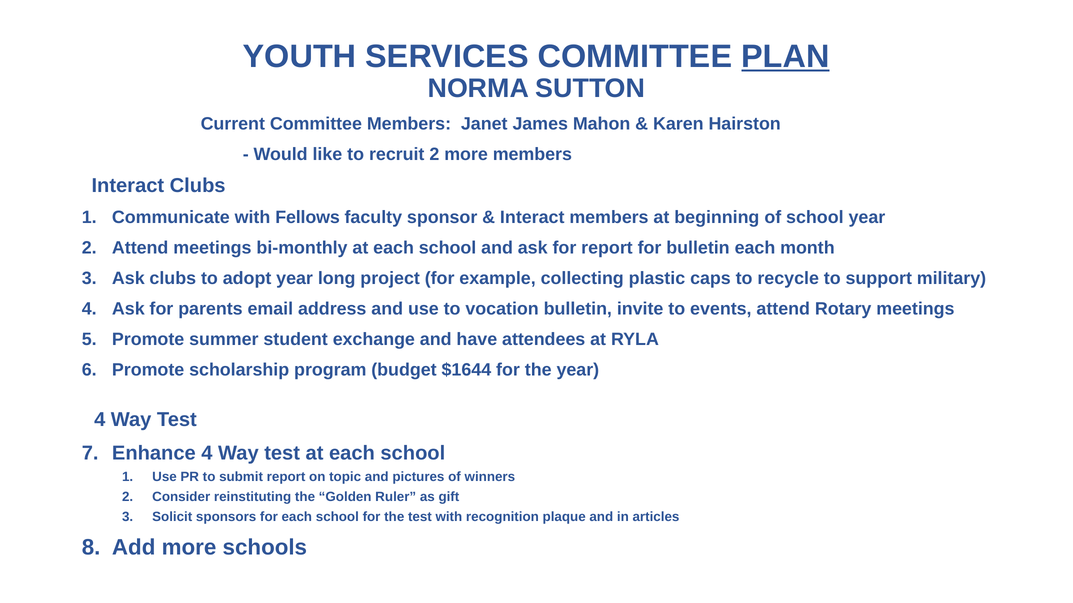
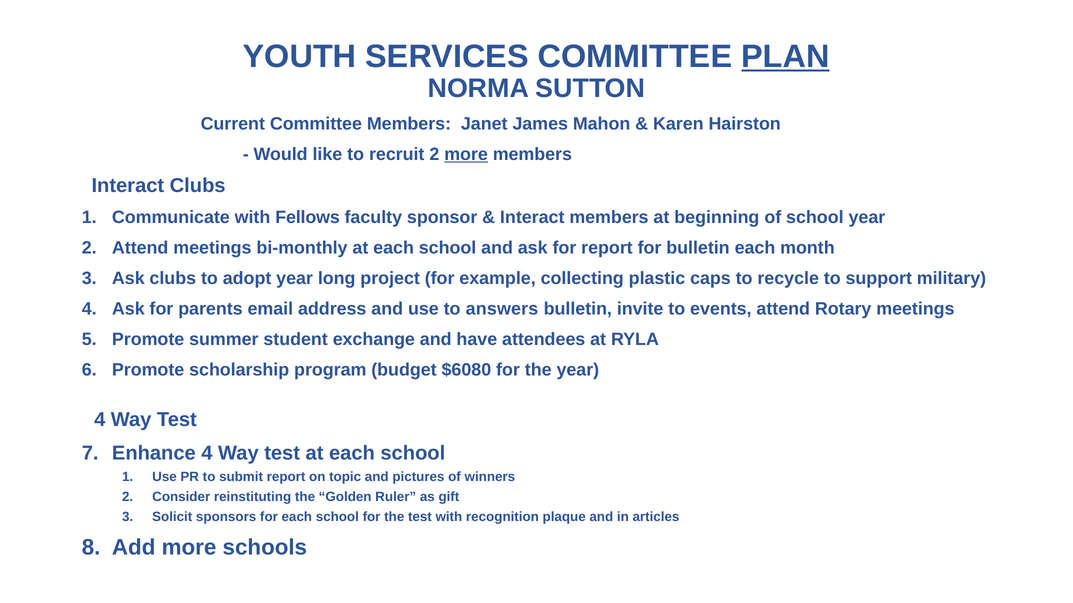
more at (466, 154) underline: none -> present
vocation: vocation -> answers
$1644: $1644 -> $6080
